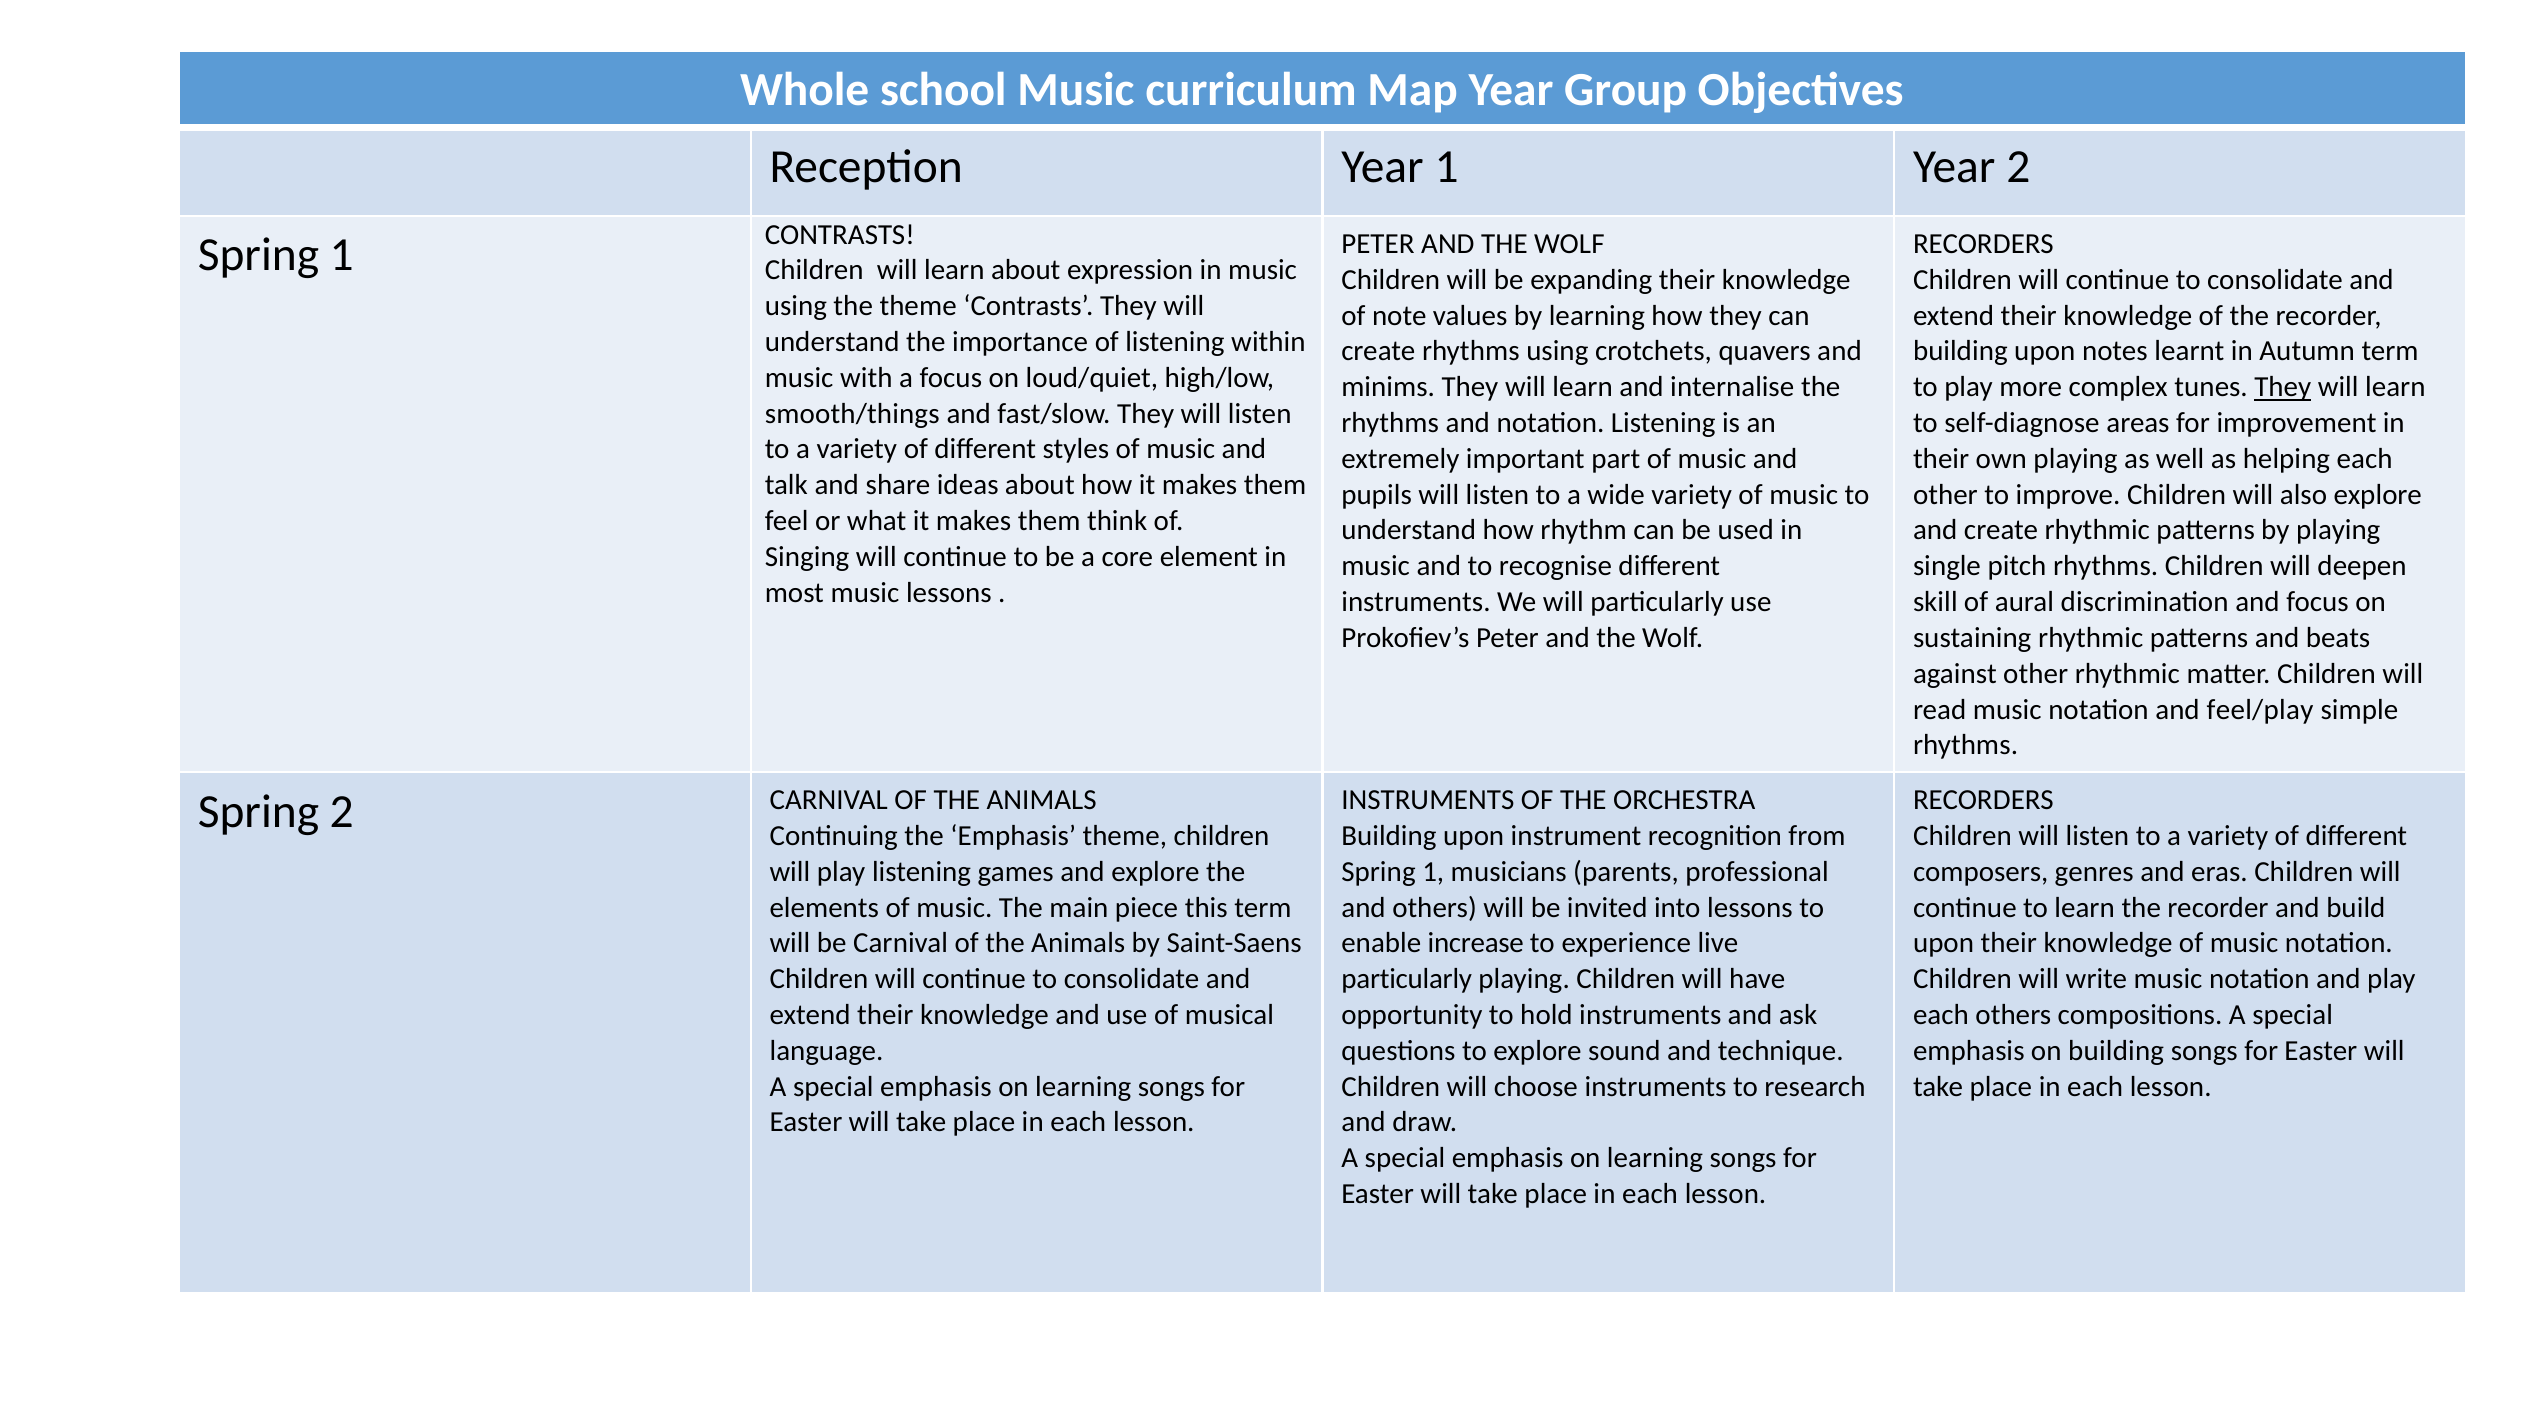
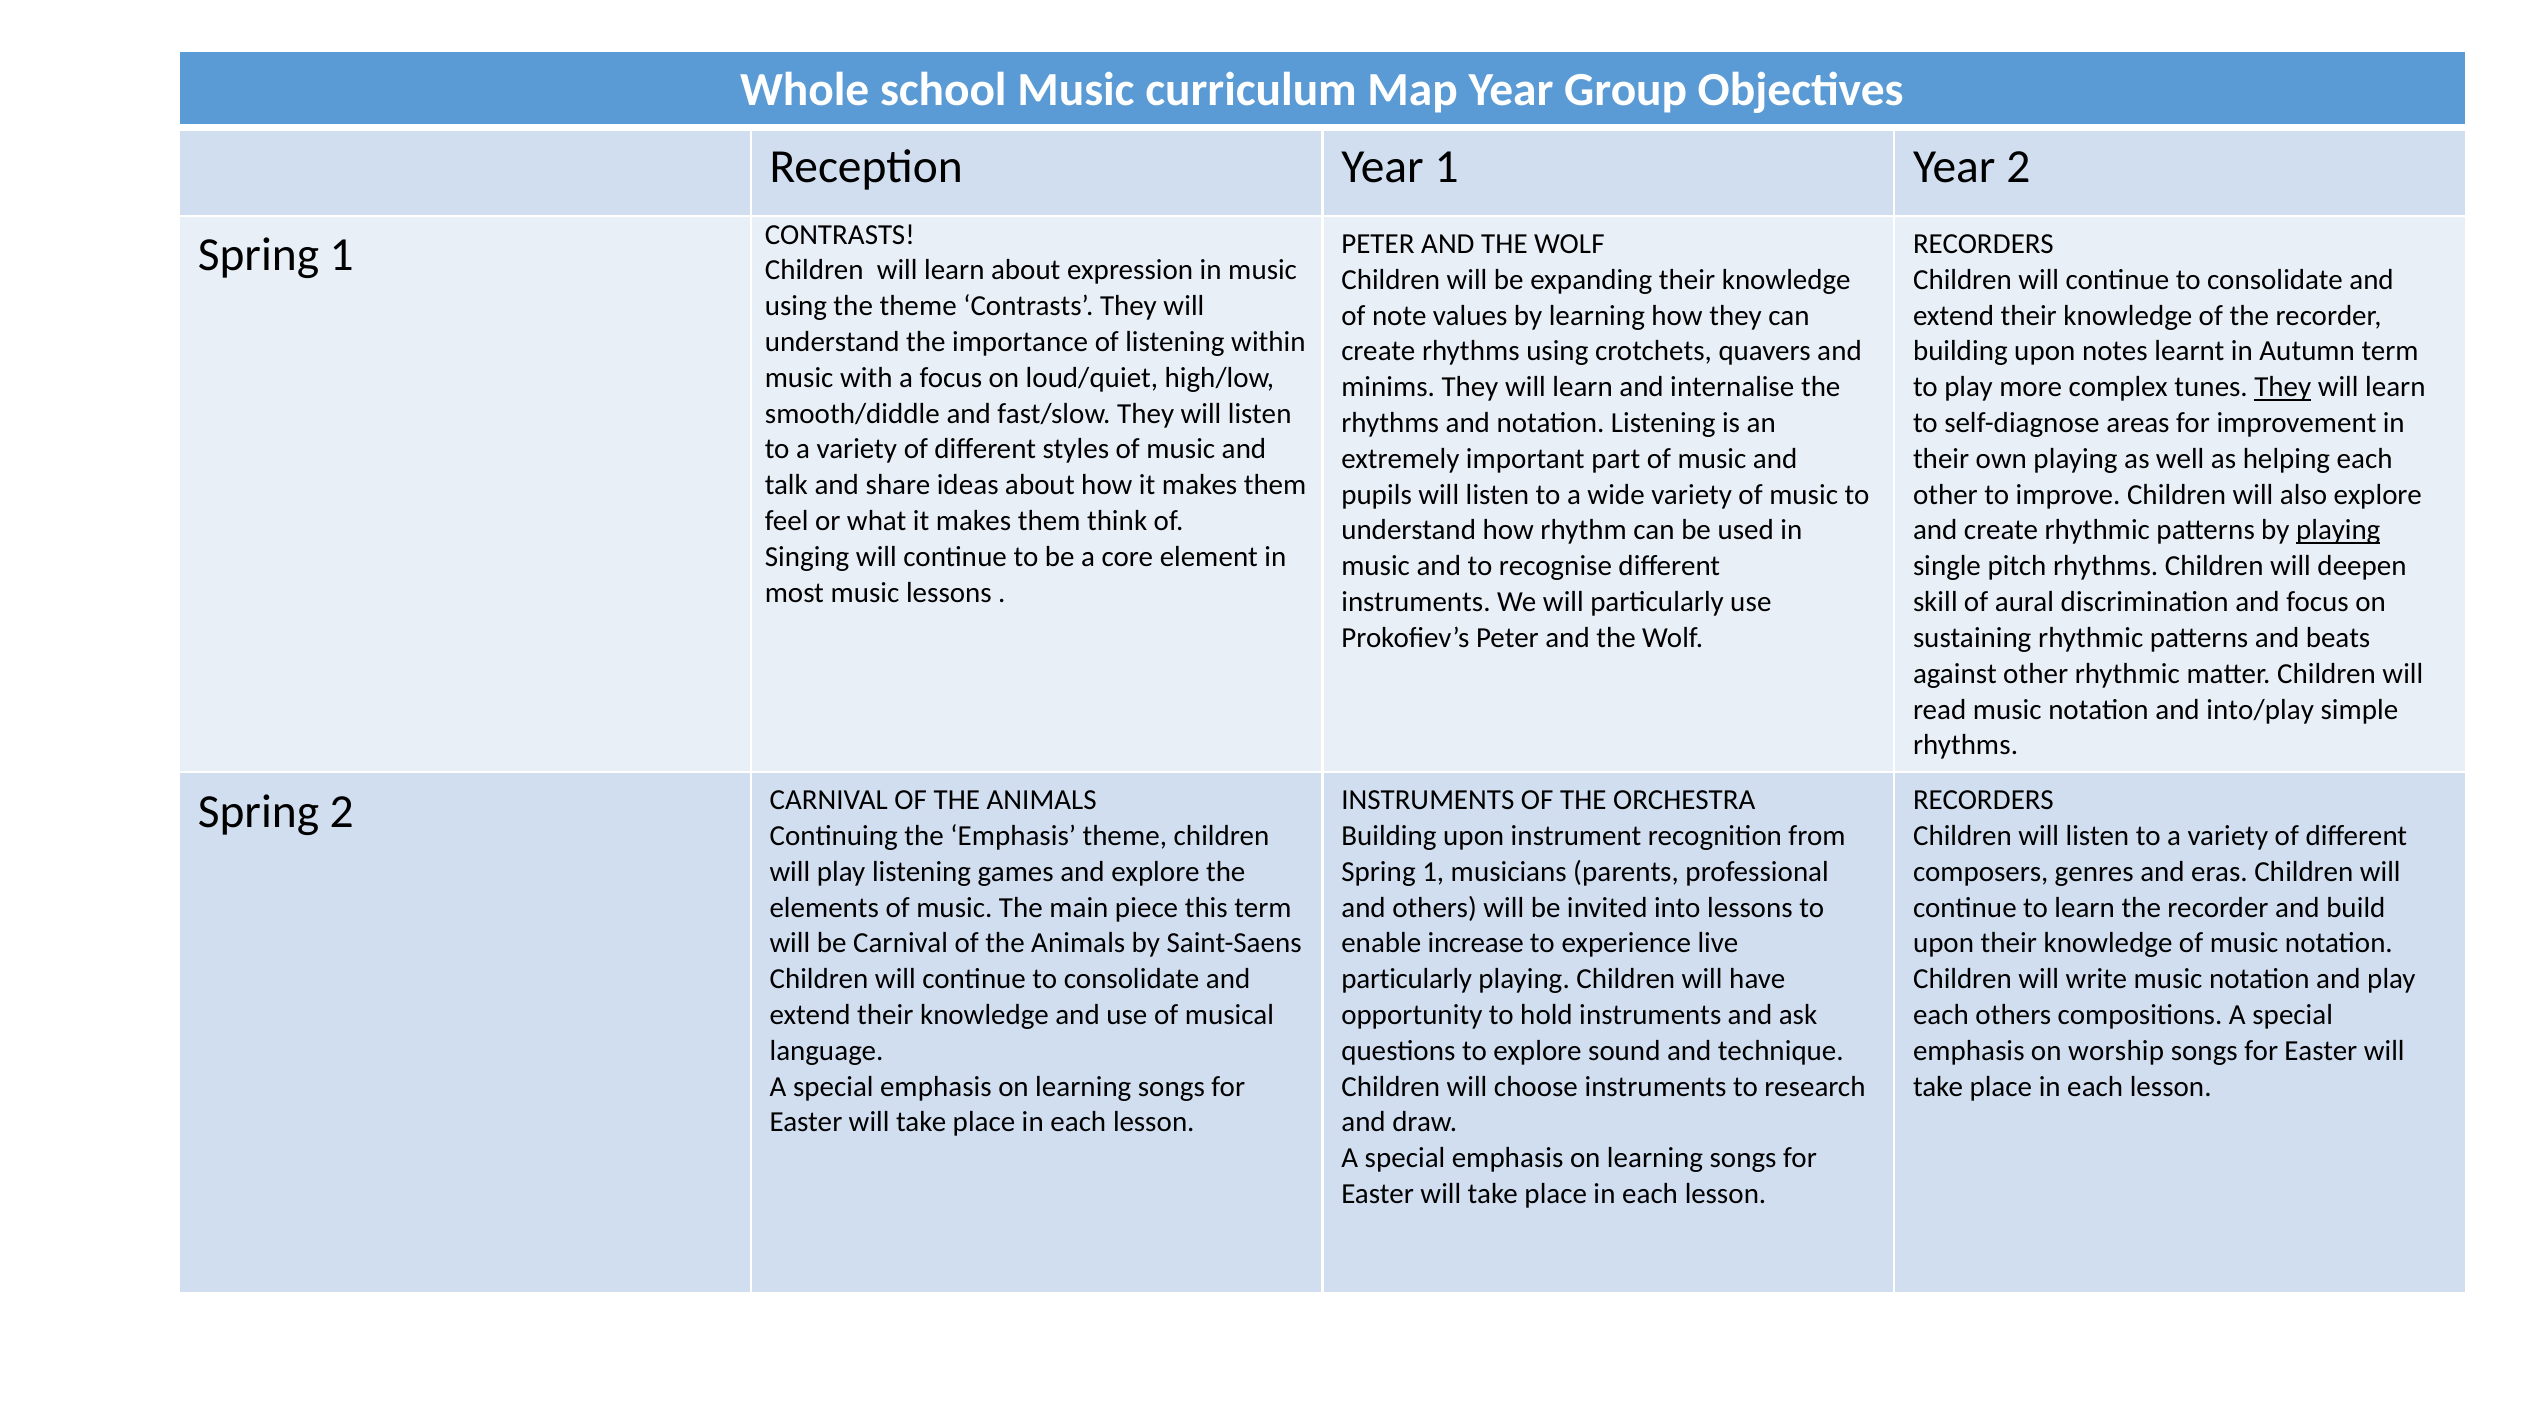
smooth/things: smooth/things -> smooth/diddle
playing at (2338, 530) underline: none -> present
feel/play: feel/play -> into/play
on building: building -> worship
